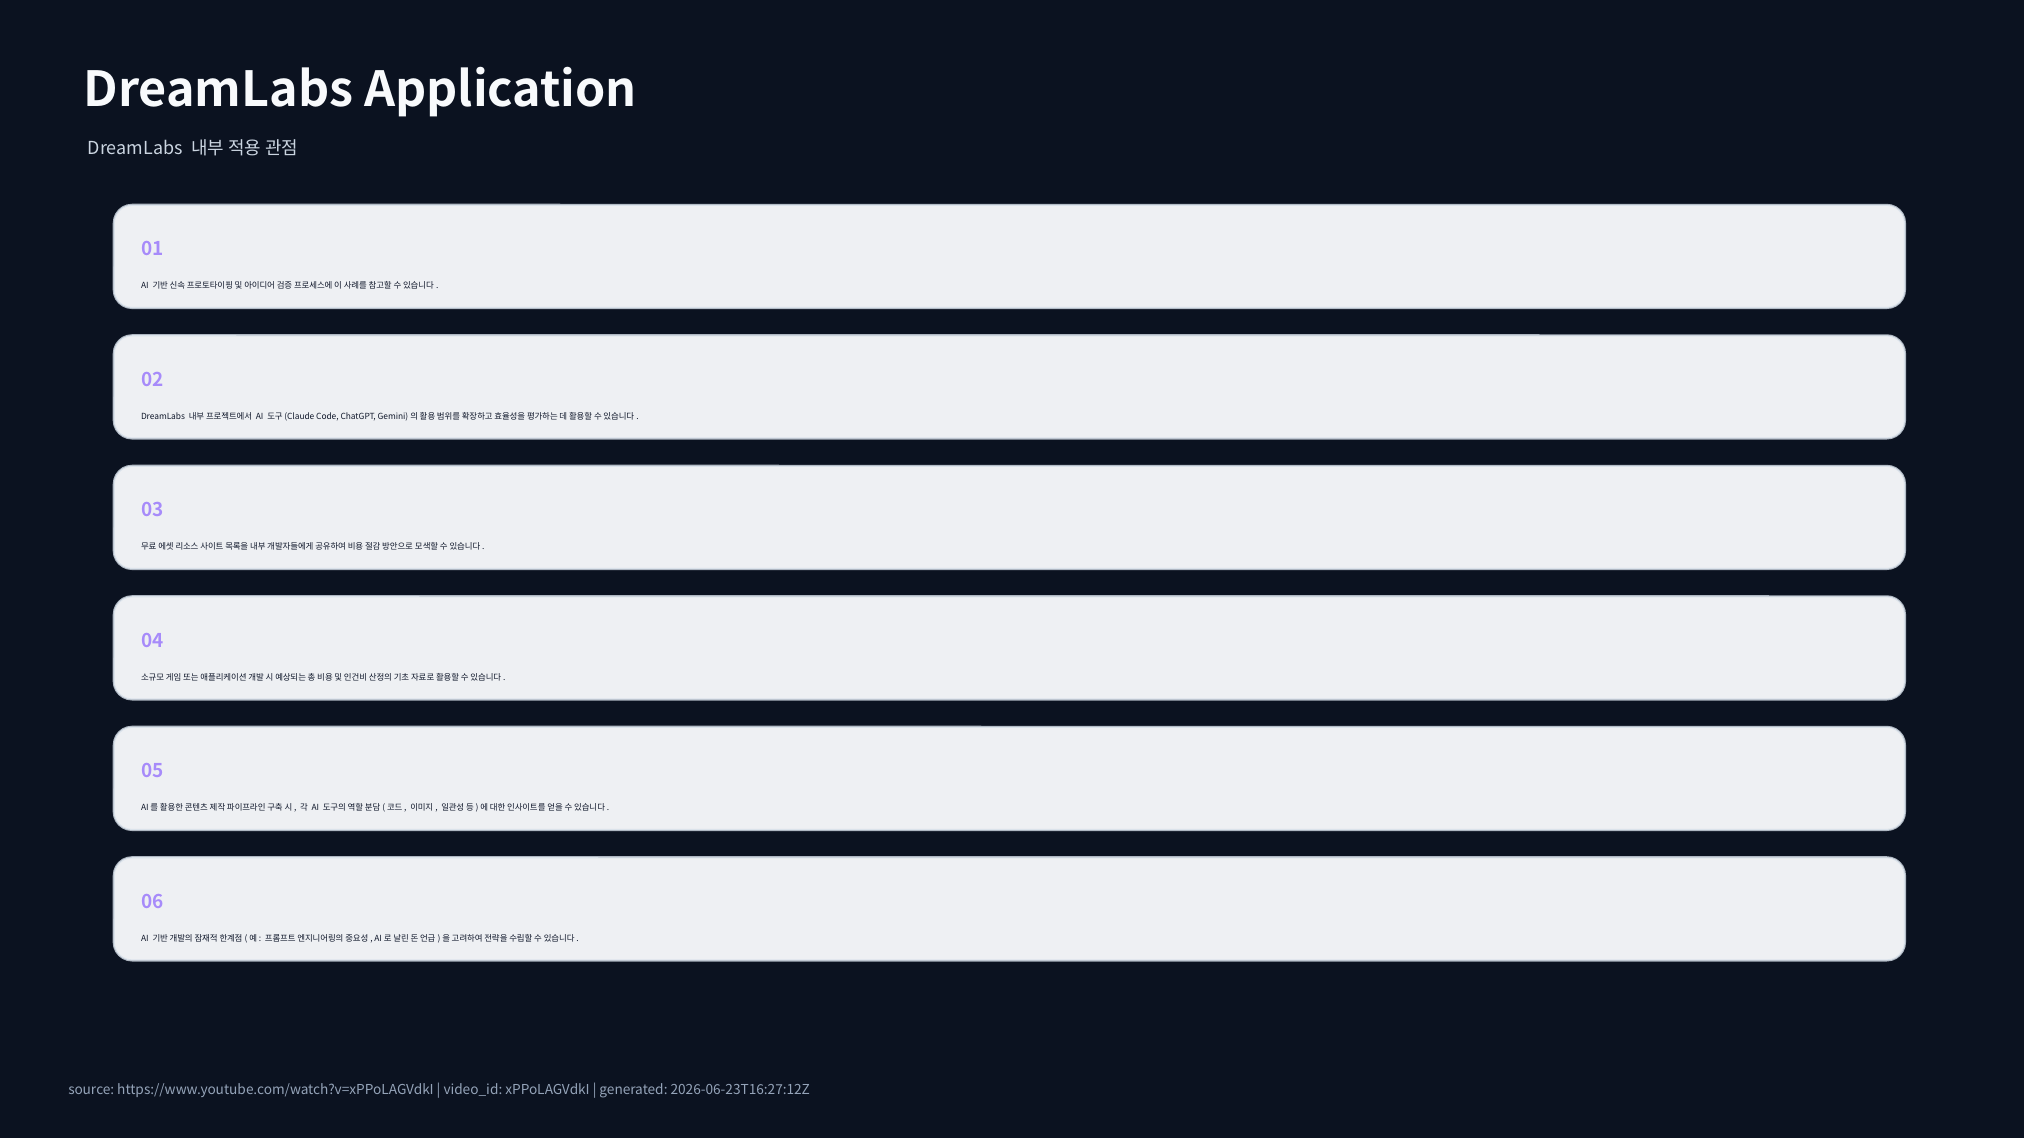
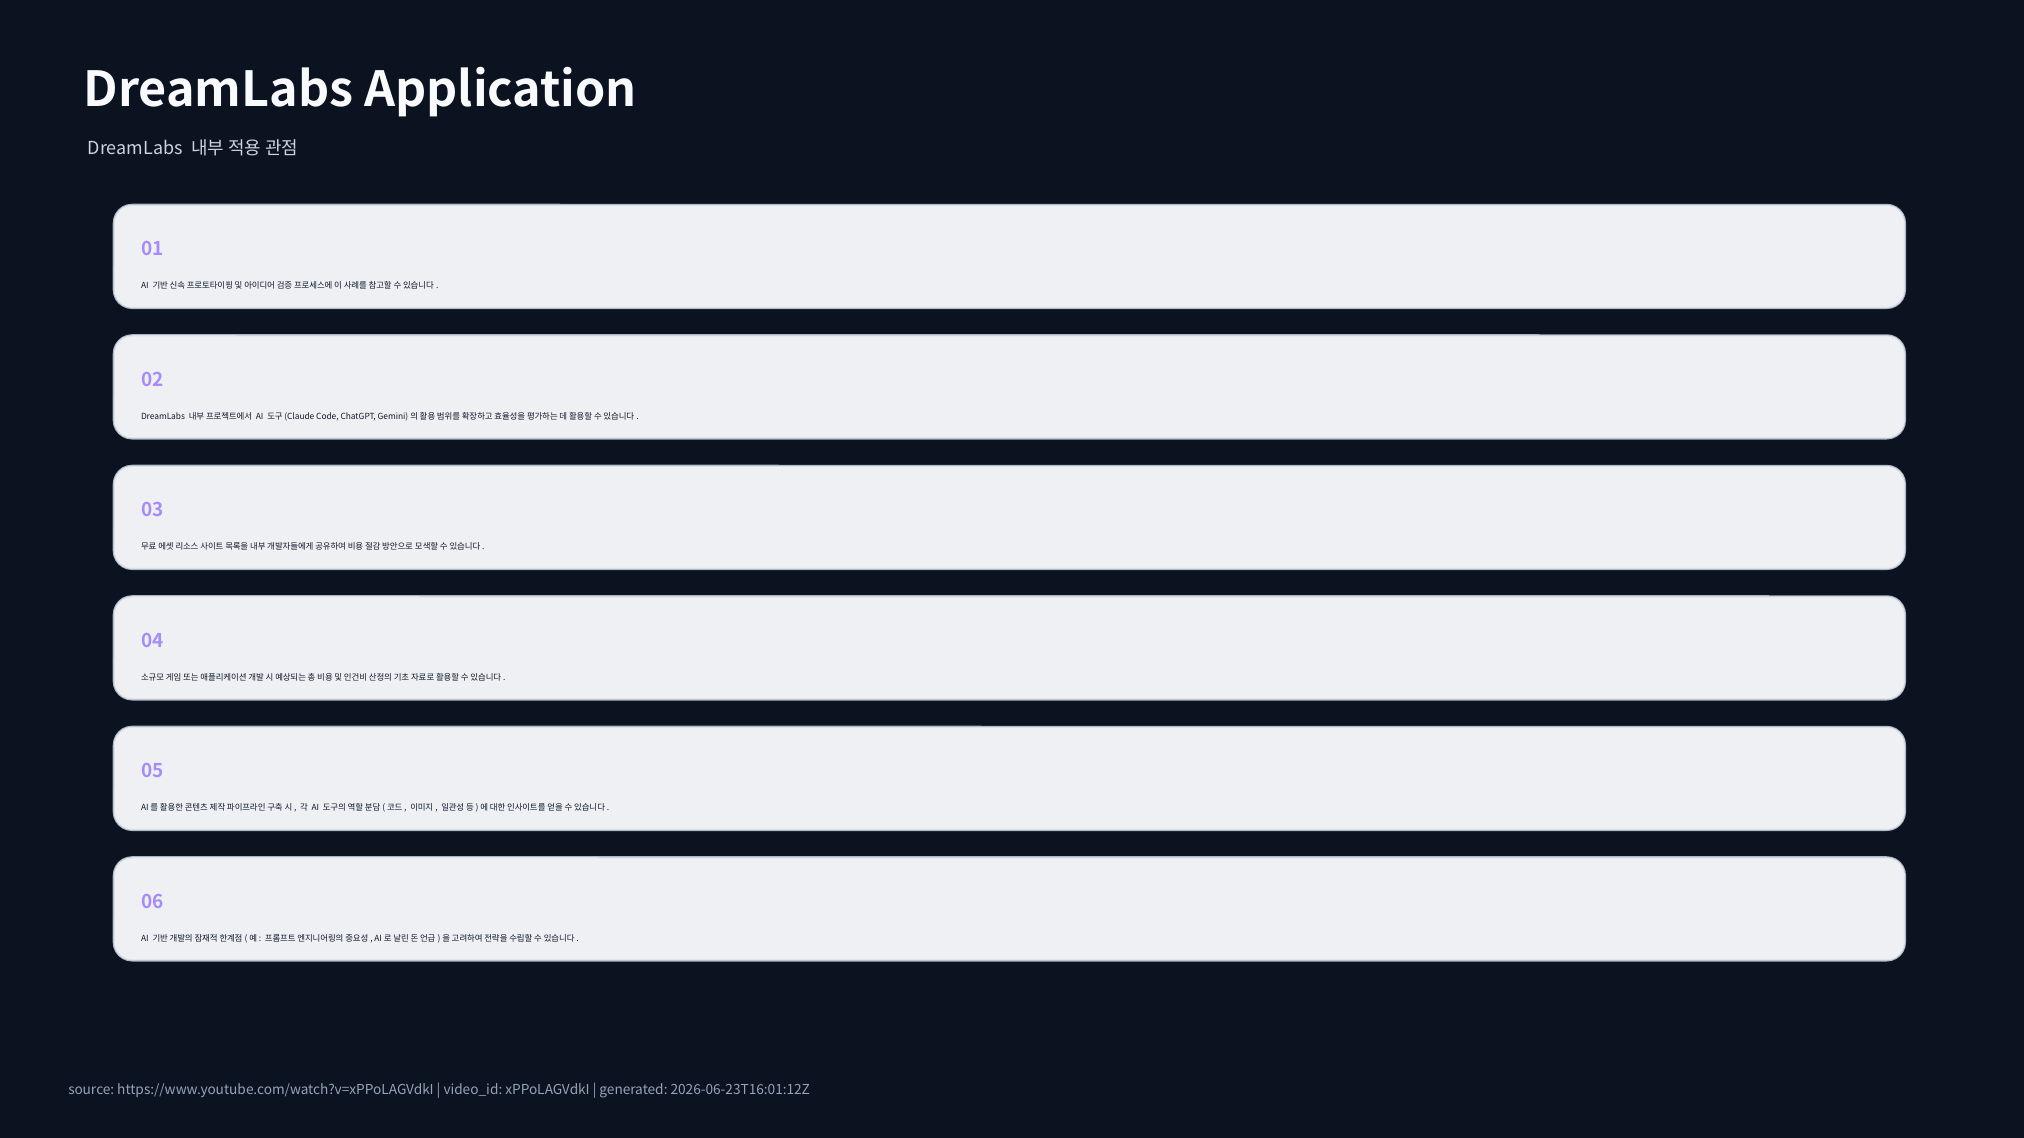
2026-06-23T16:27:12Z: 2026-06-23T16:27:12Z -> 2026-06-23T16:01:12Z
